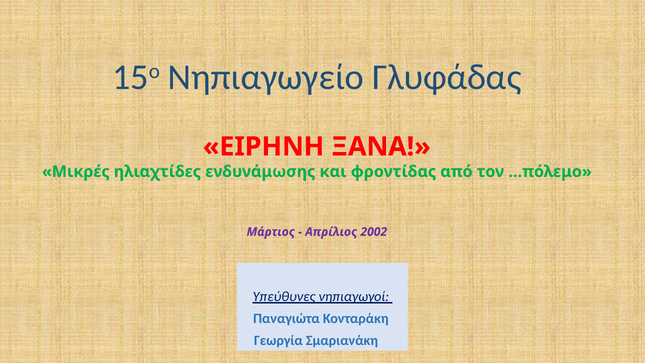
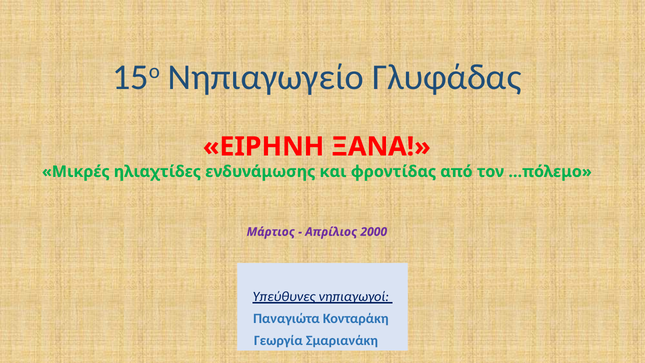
2002: 2002 -> 2000
